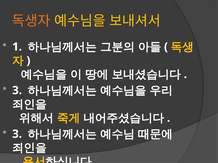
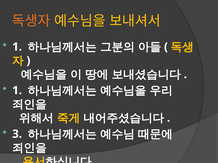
3 at (17, 91): 3 -> 1
